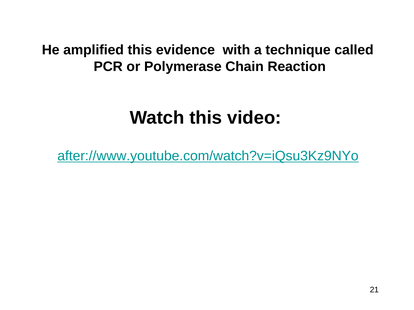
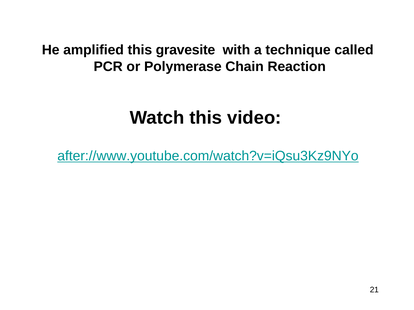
evidence: evidence -> gravesite
